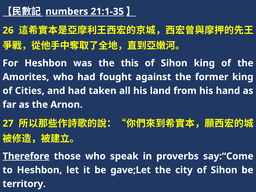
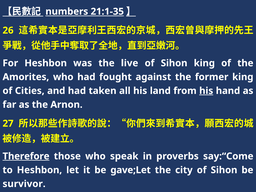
this: this -> live
his at (206, 91) underline: none -> present
territory: territory -> survivor
